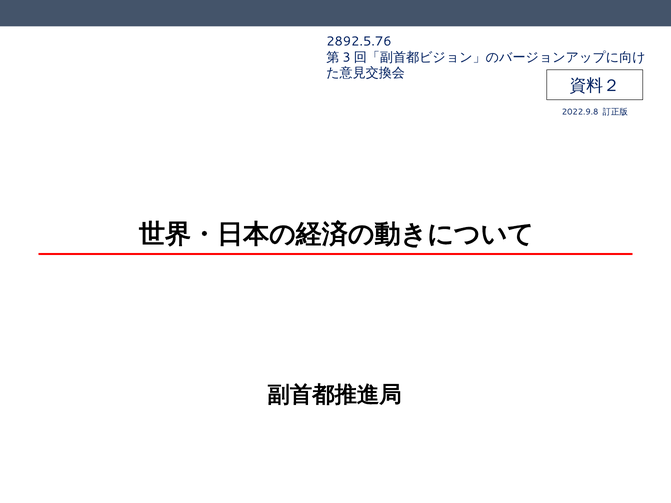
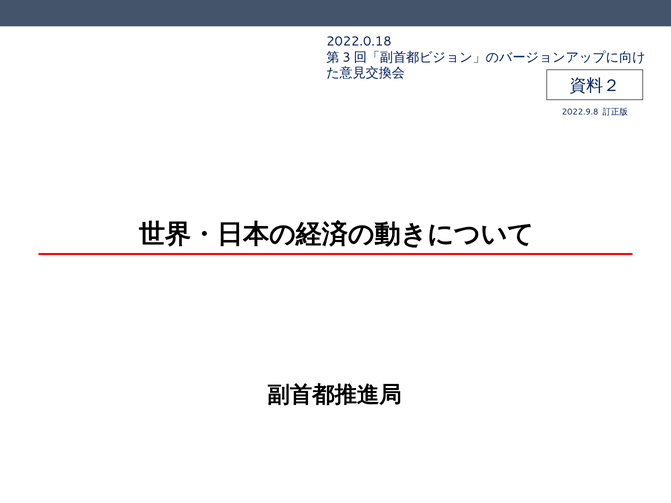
2892.5.76: 2892.5.76 -> 2022.0.18
